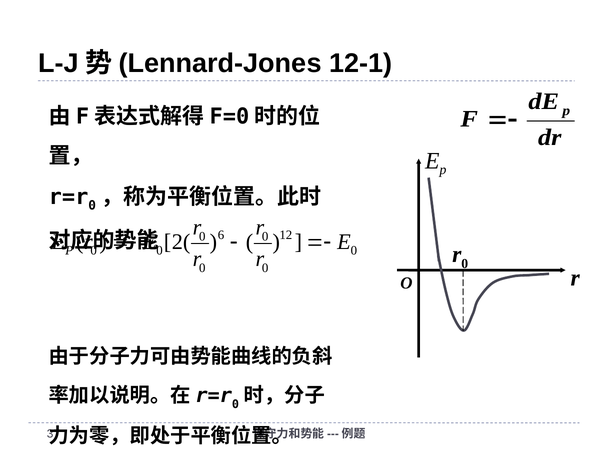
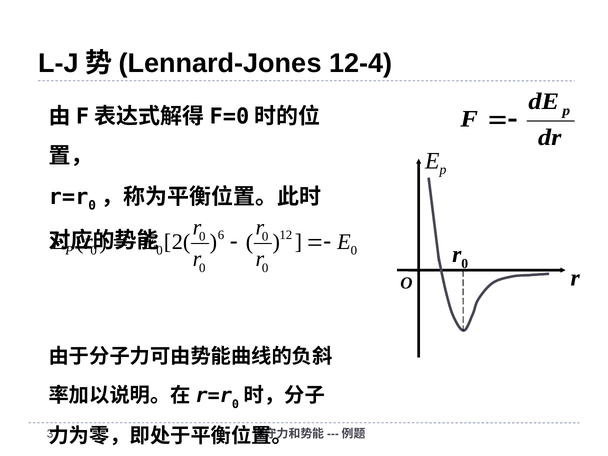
12-1: 12-1 -> 12-4
